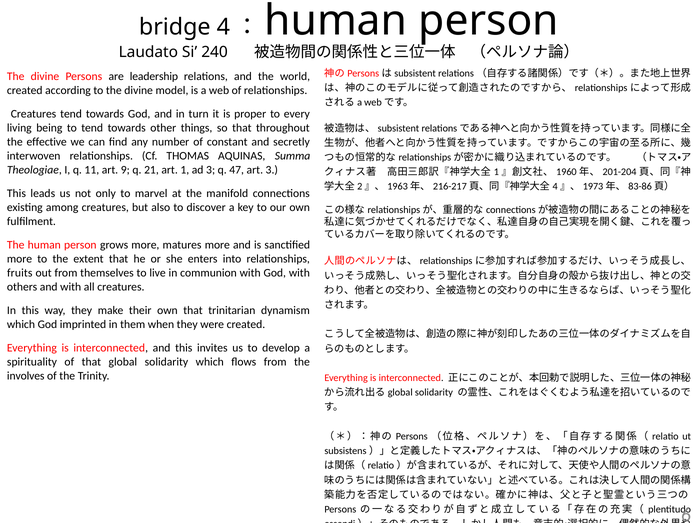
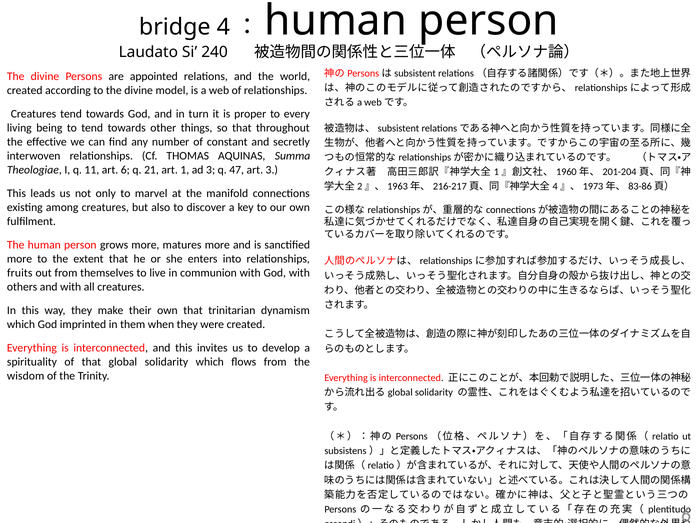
leadership: leadership -> appointed
art 9: 9 -> 6
involves: involves -> wisdom
